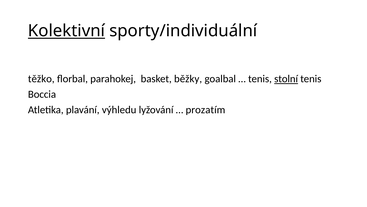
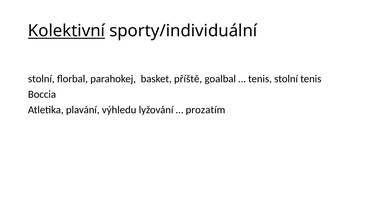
těžko at (41, 79): těžko -> stolní
běžky: běžky -> příště
stolní at (286, 79) underline: present -> none
